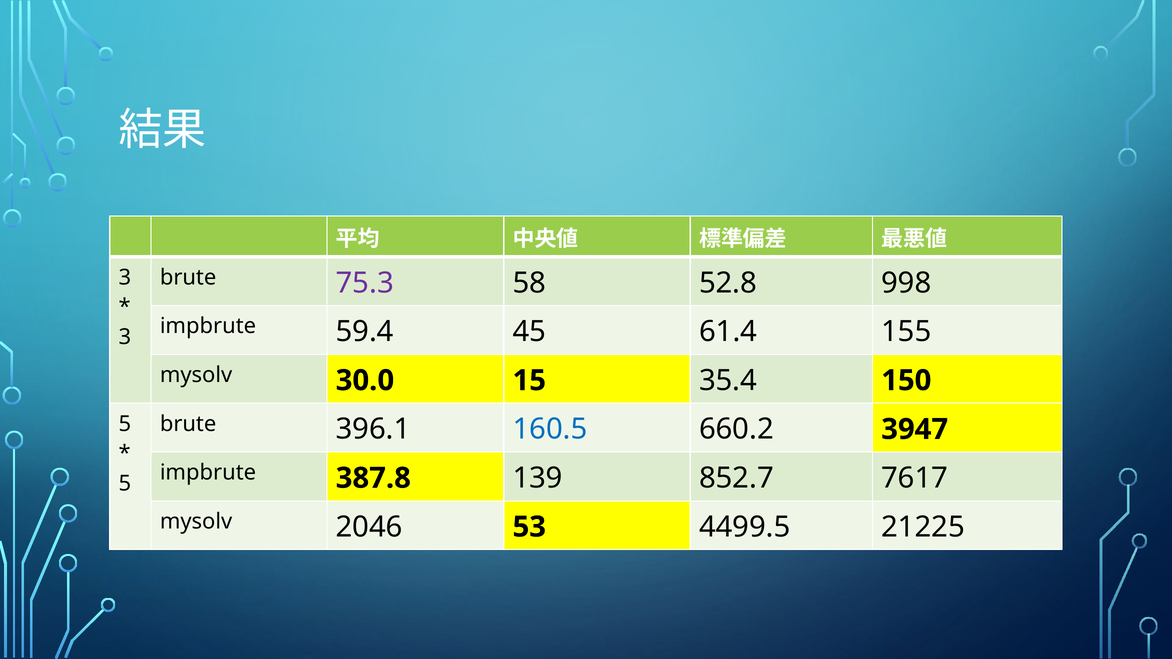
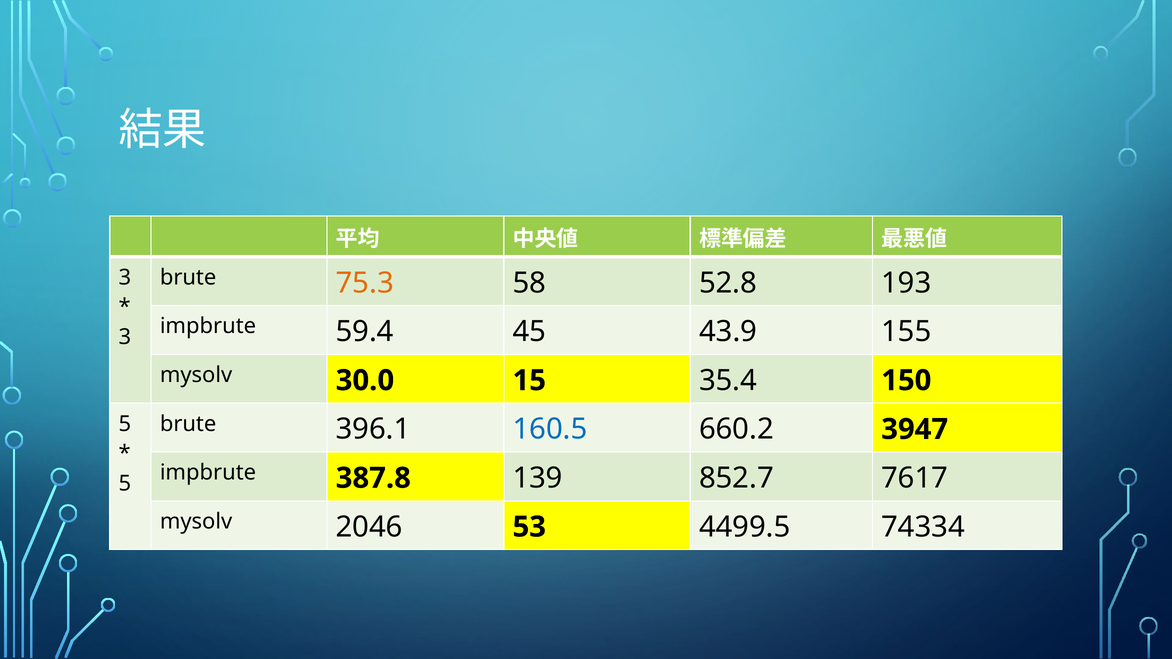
75.3 colour: purple -> orange
998: 998 -> 193
61.4: 61.4 -> 43.9
21225: 21225 -> 74334
